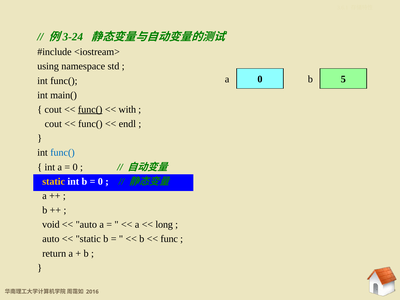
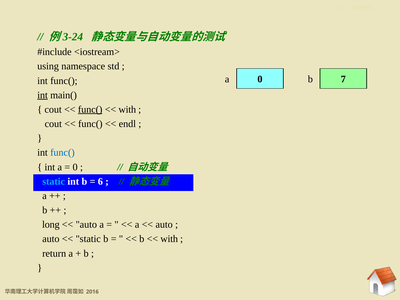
5: 5 -> 7
int at (43, 95) underline: none -> present
static at (54, 181) colour: yellow -> light blue
0 at (100, 181): 0 -> 6
void: void -> long
long at (164, 225): long -> auto
func at (169, 239): func -> with
